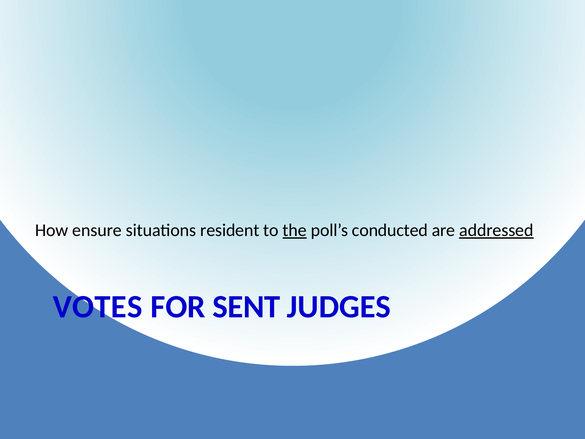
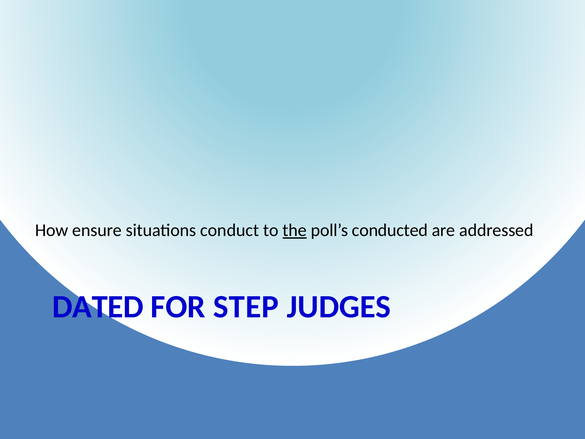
resident: resident -> conduct
addressed underline: present -> none
VOTES: VOTES -> DATED
SENT: SENT -> STEP
